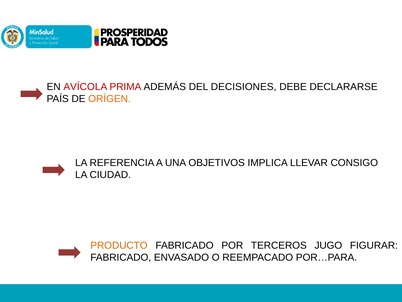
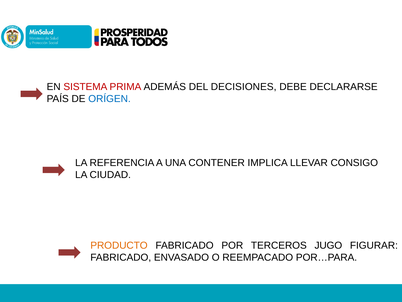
AVÍCOLA: AVÍCOLA -> SISTEMA
ORÍGEN colour: orange -> blue
OBJETIVOS: OBJETIVOS -> CONTENER
